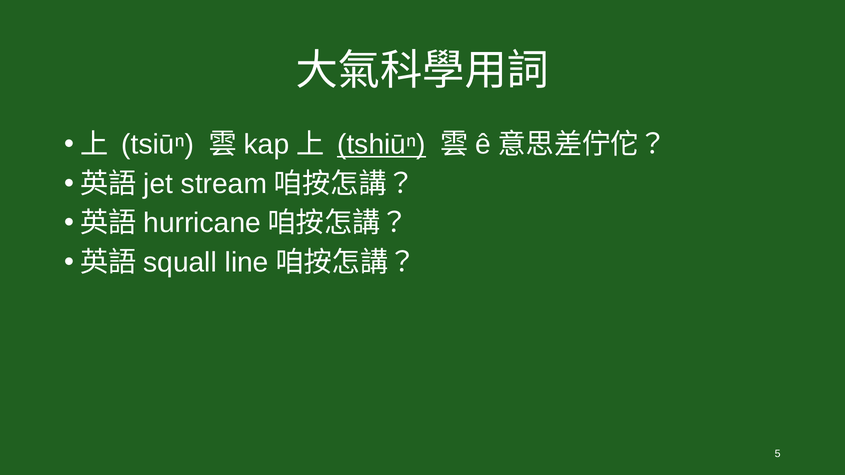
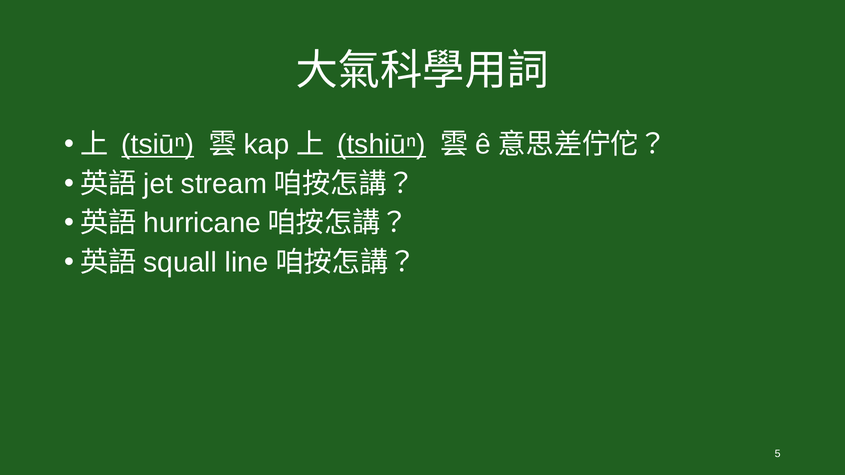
tsiūⁿ underline: none -> present
